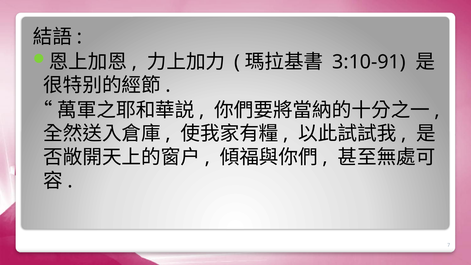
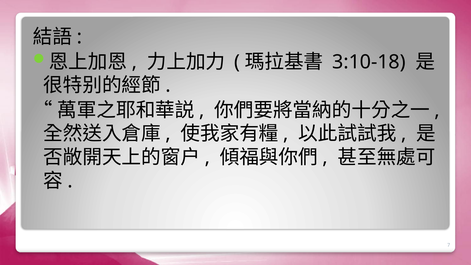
3:10-91: 3:10-91 -> 3:10-18
